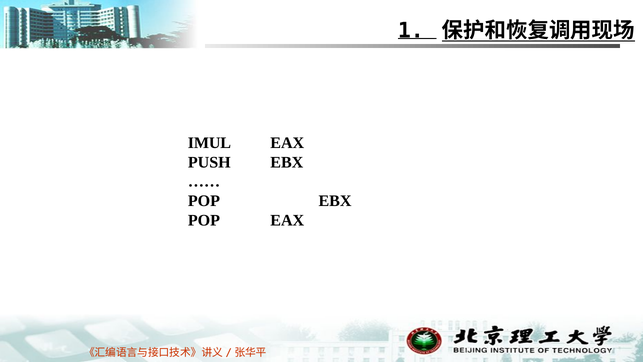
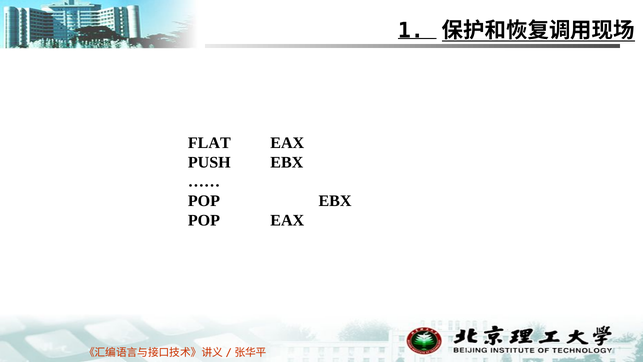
IMUL: IMUL -> FLAT
